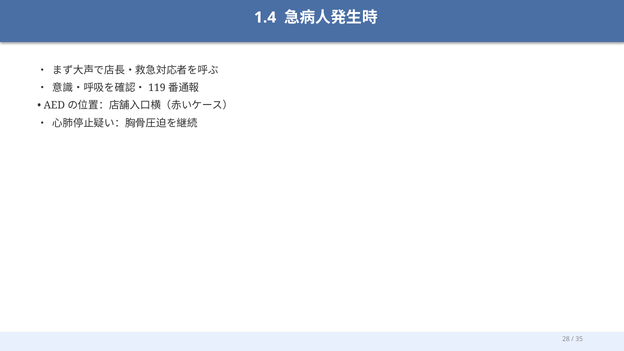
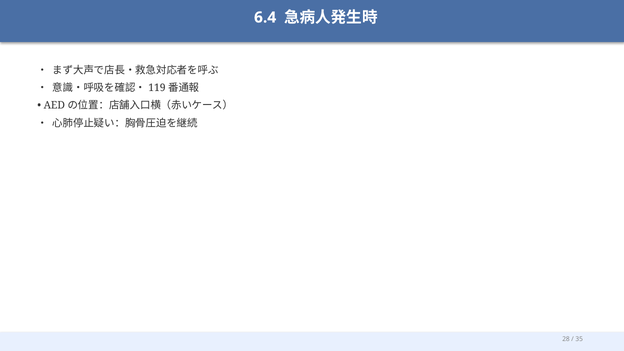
1.4: 1.4 -> 6.4
